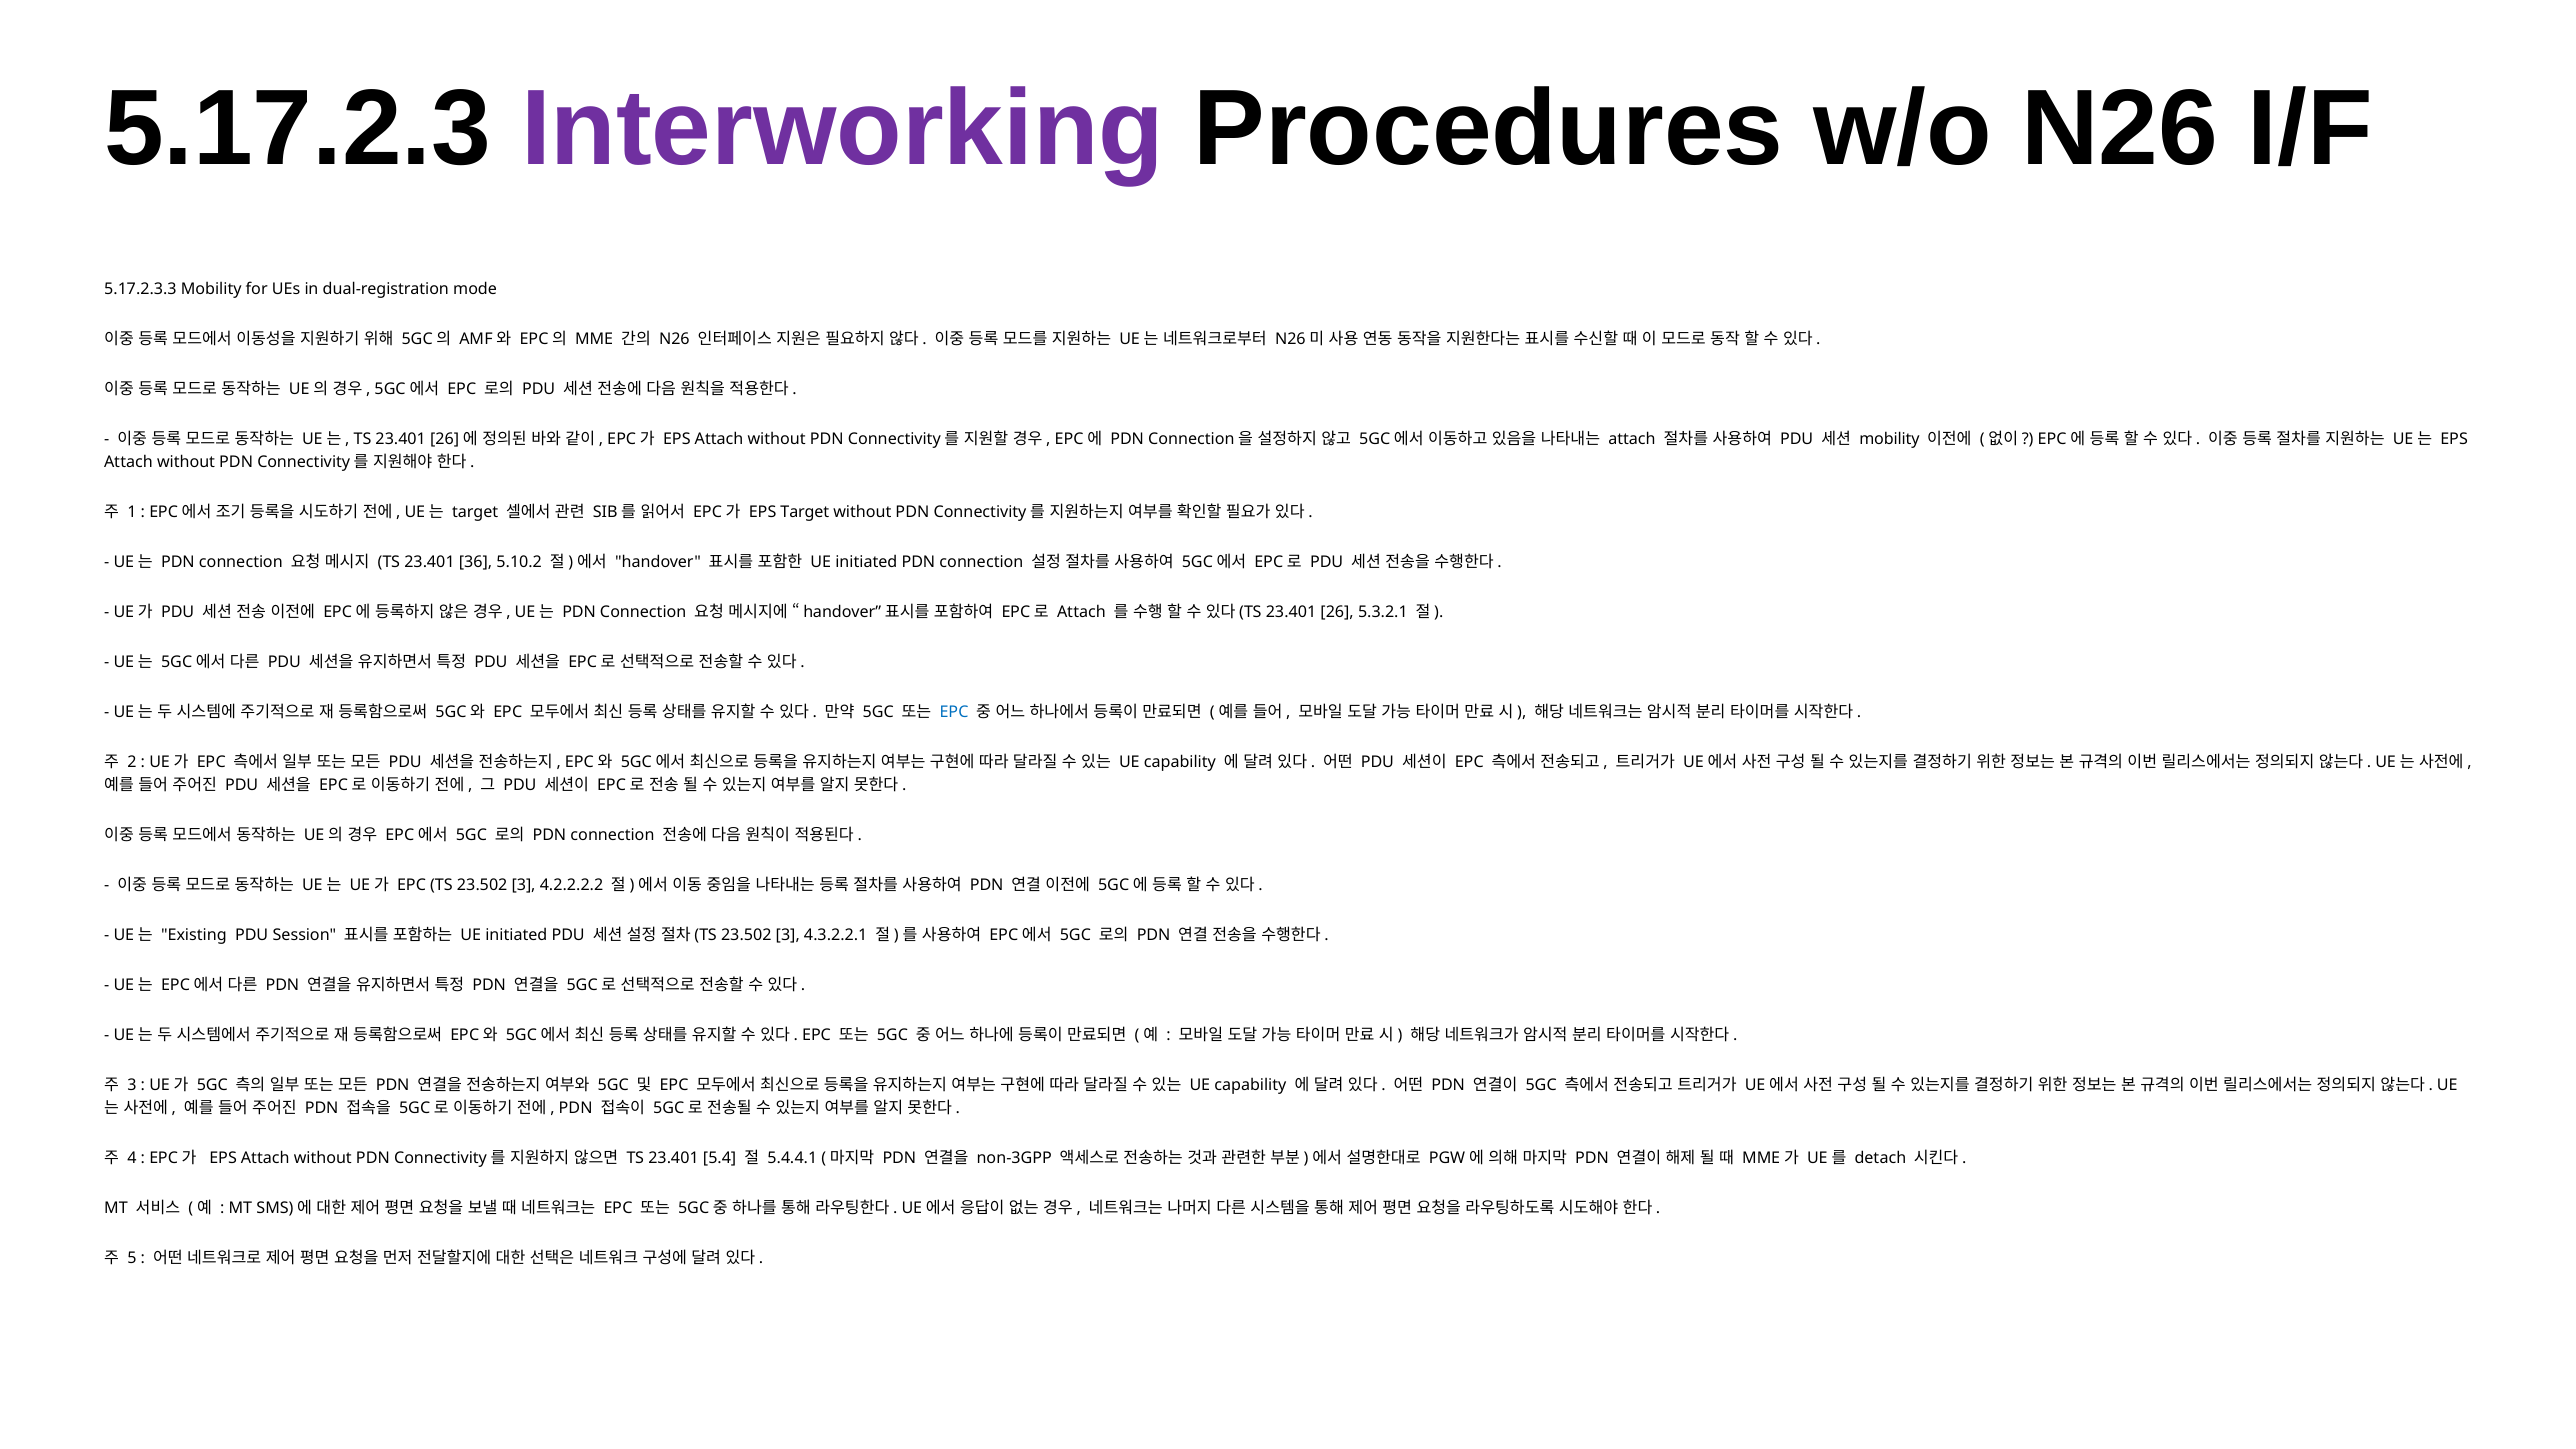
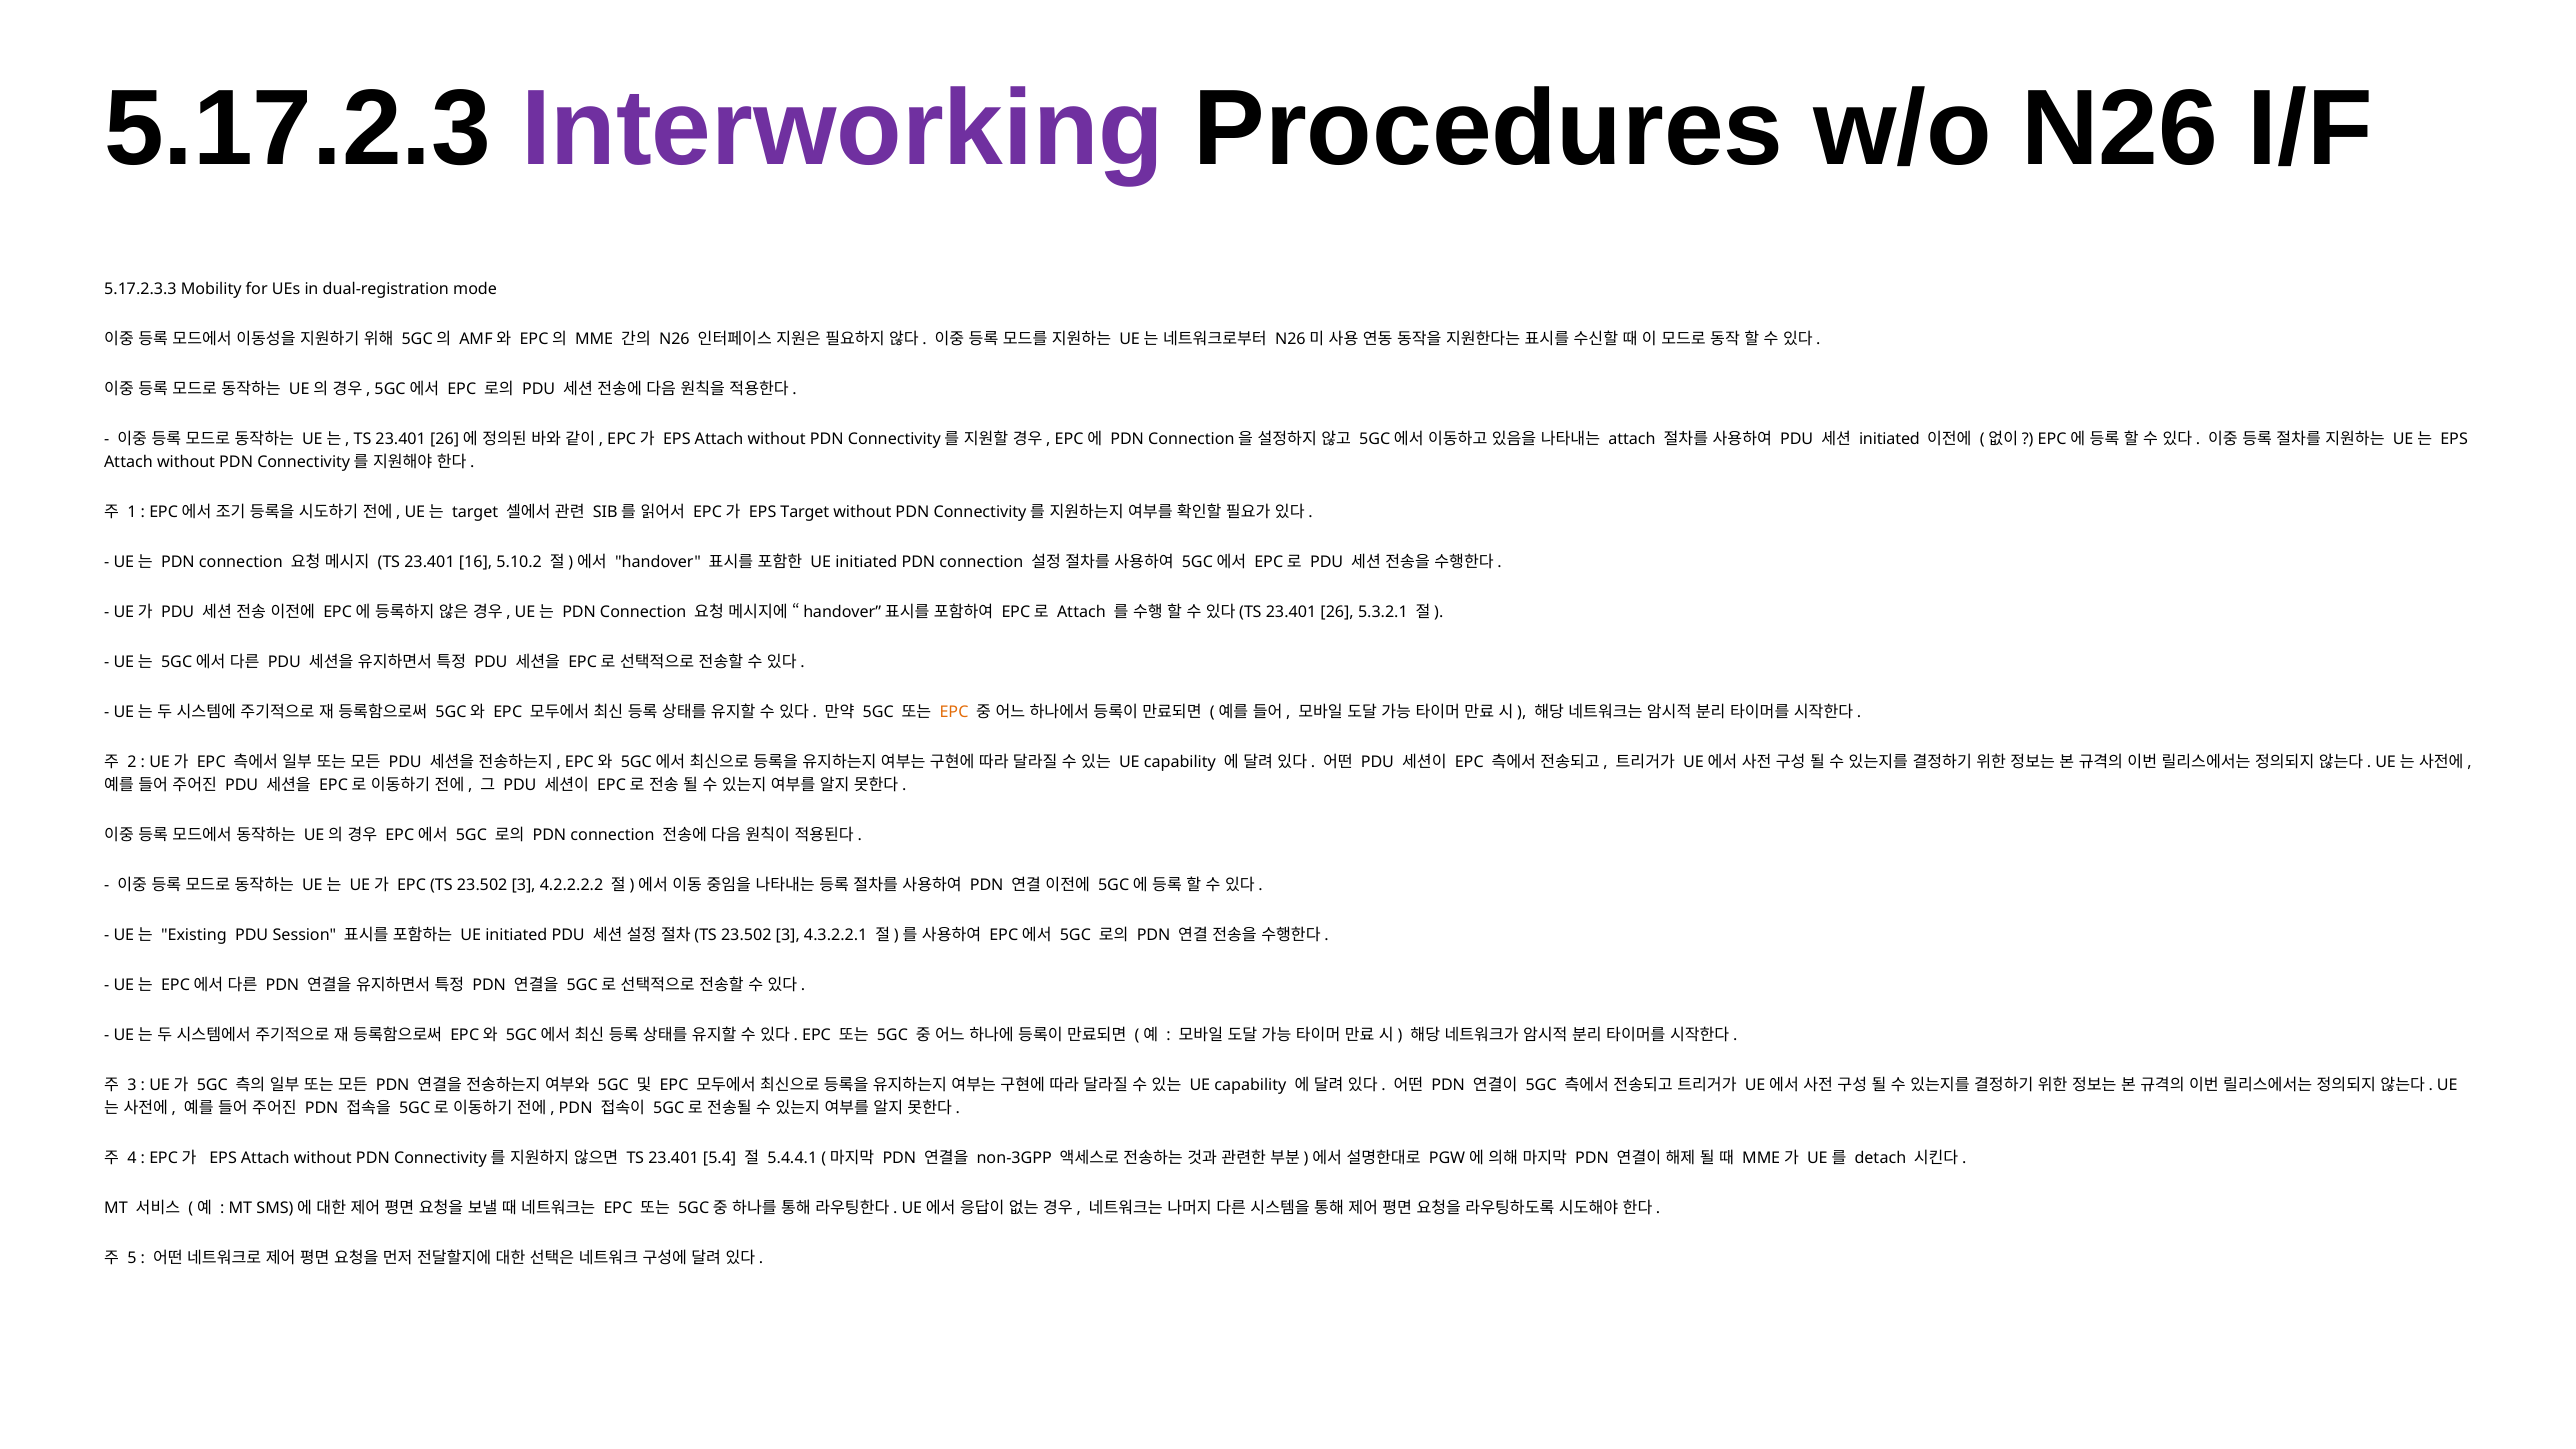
mobility at (1889, 439): mobility -> initiated
36: 36 -> 16
EPC at (954, 712) colour: blue -> orange
